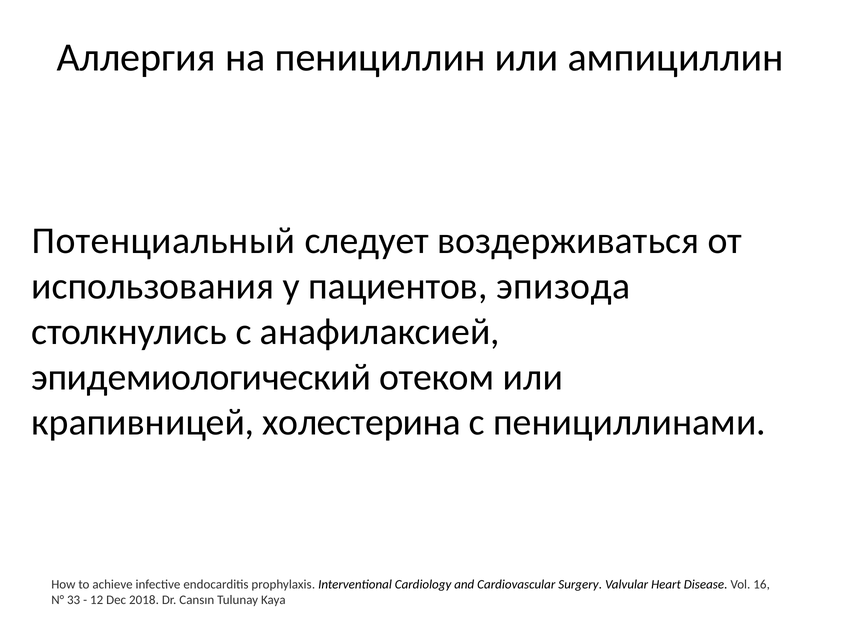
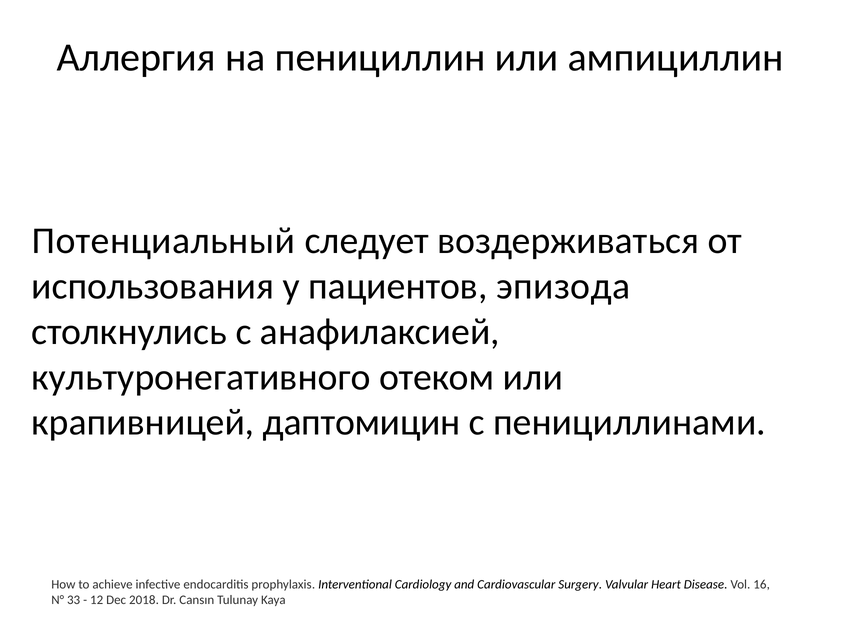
эпидемиологический: эпидемиологический -> культуронегативного
холестерина: холестерина -> даптомицин
